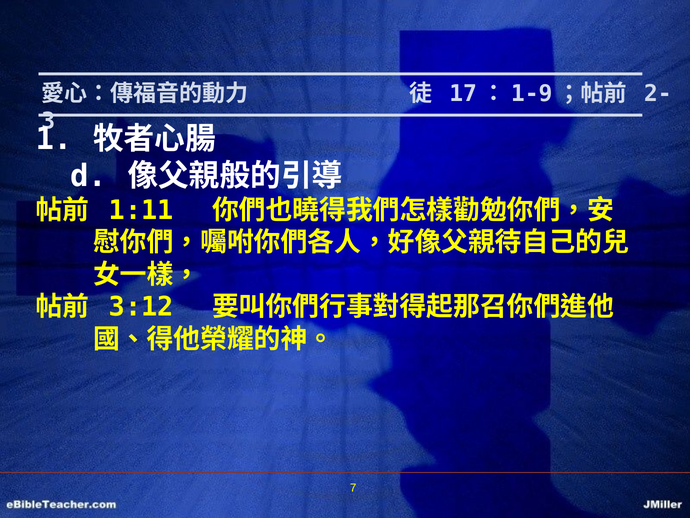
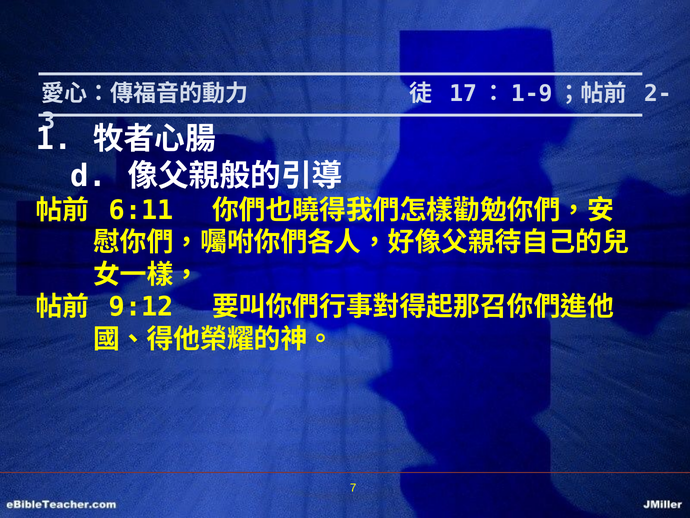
1:11: 1:11 -> 6:11
3:12: 3:12 -> 9:12
